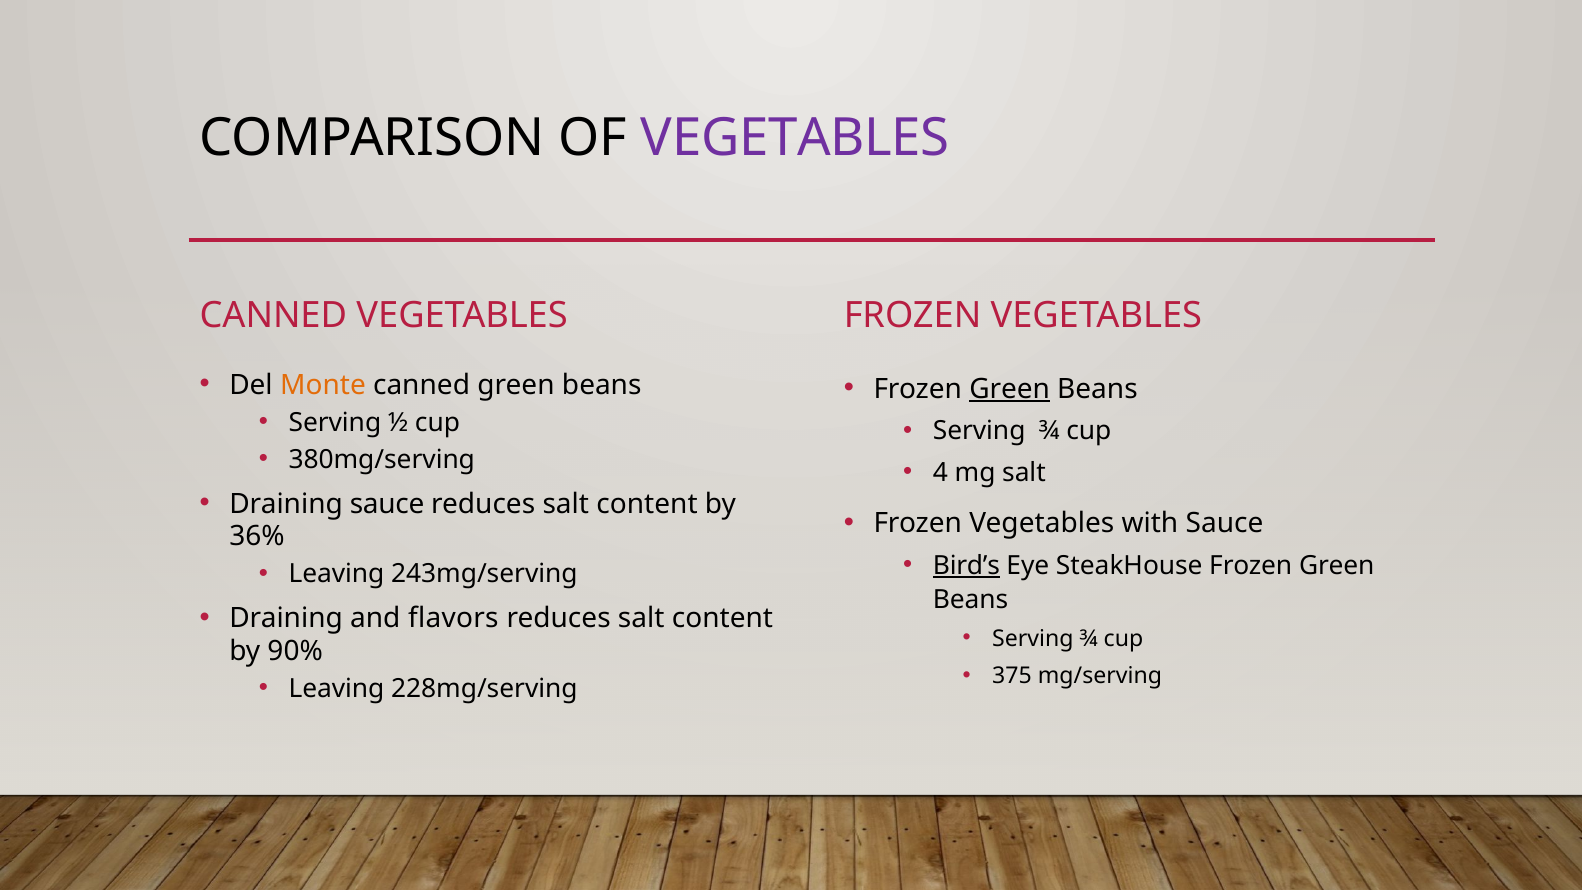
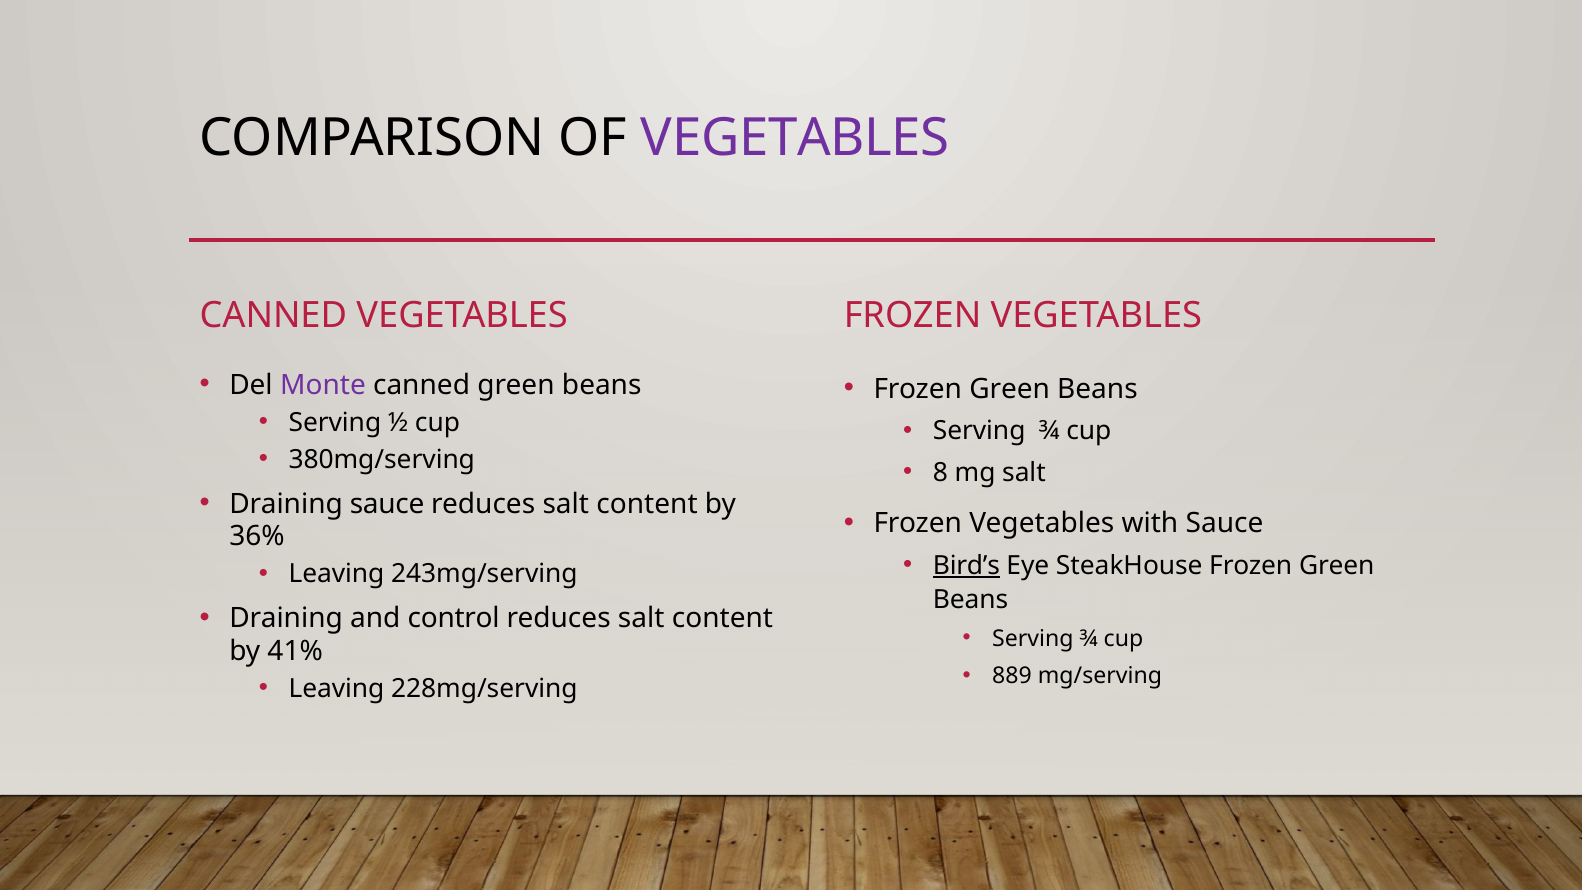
Monte colour: orange -> purple
Green at (1010, 389) underline: present -> none
4: 4 -> 8
flavors: flavors -> control
90%: 90% -> 41%
375: 375 -> 889
